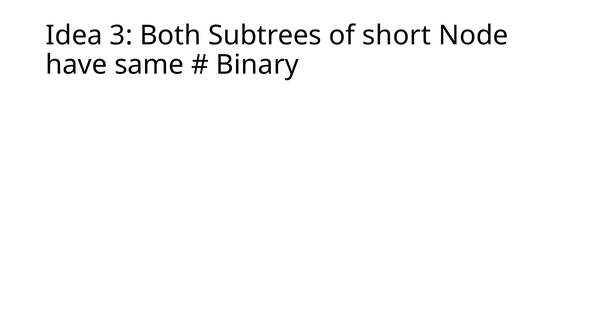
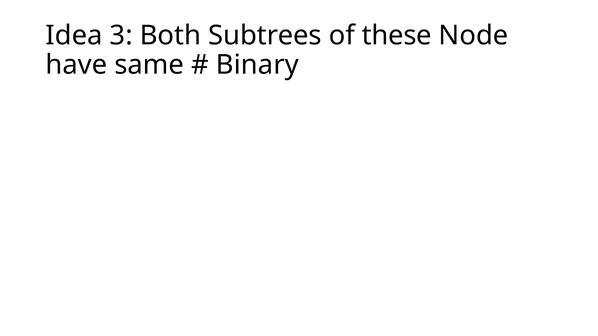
short: short -> these
